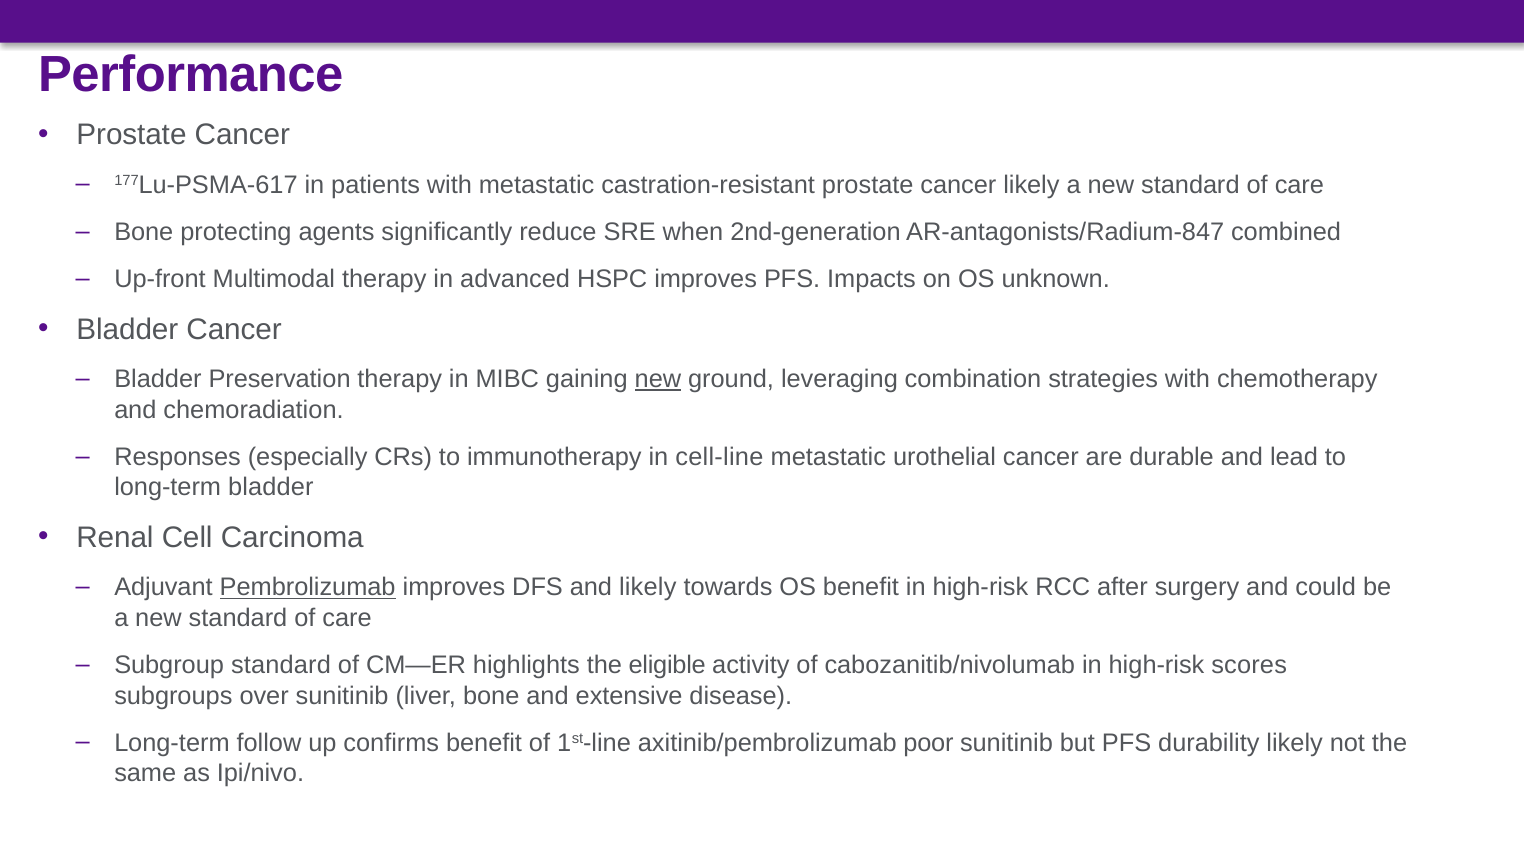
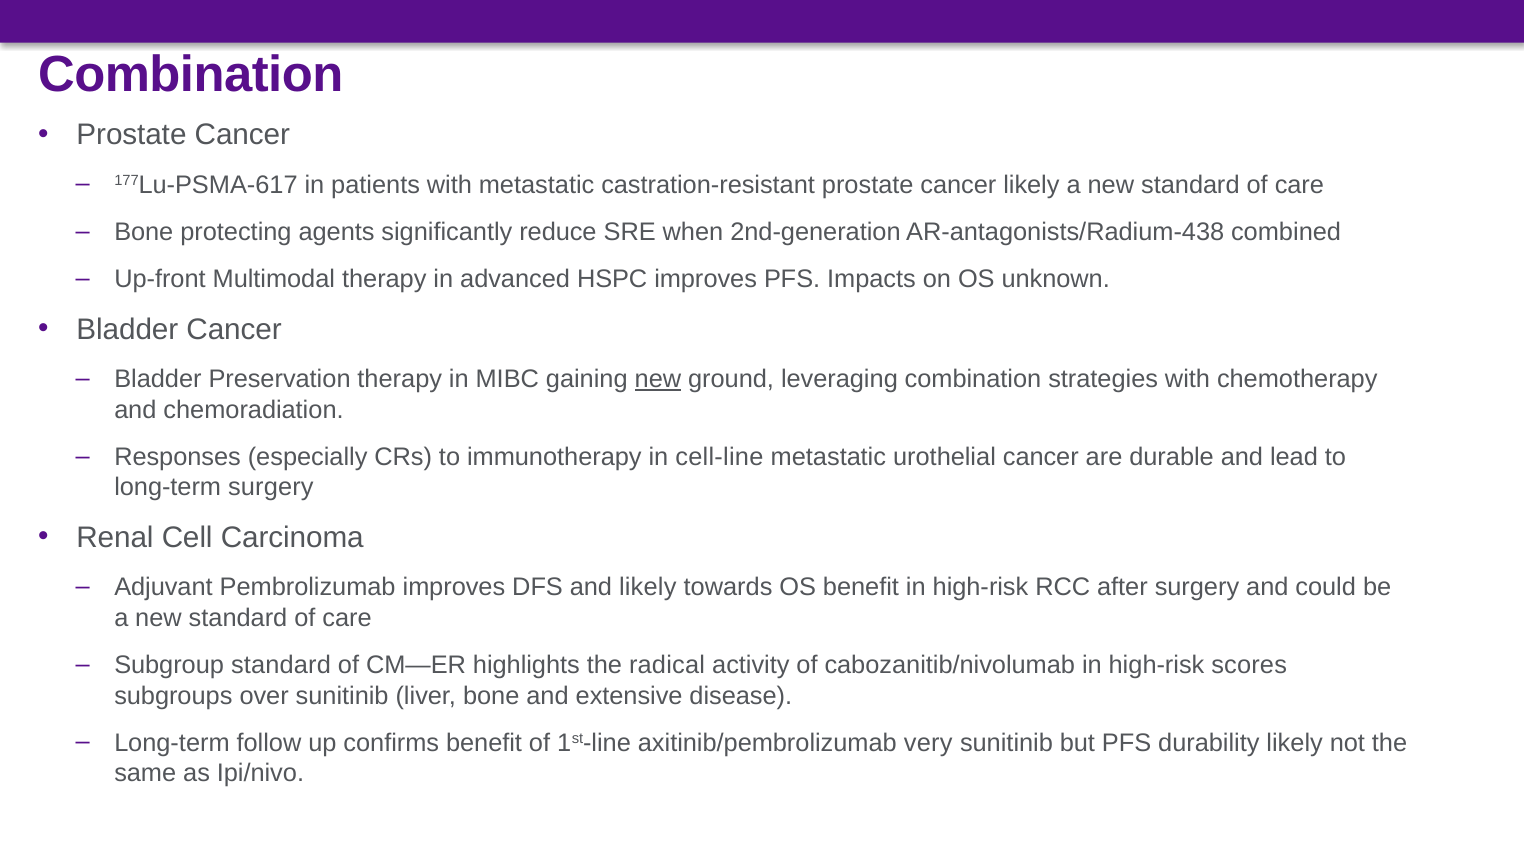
Performance at (191, 75): Performance -> Combination
AR-antagonists/Radium-847: AR-antagonists/Radium-847 -> AR-antagonists/Radium-438
long-term bladder: bladder -> surgery
Pembrolizumab underline: present -> none
eligible: eligible -> radical
poor: poor -> very
